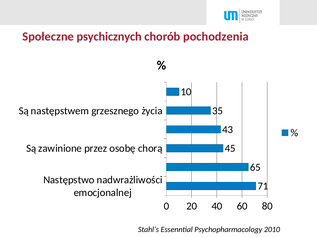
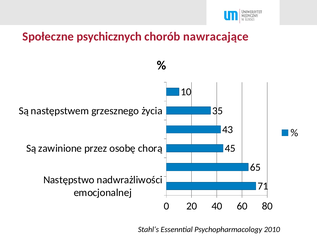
pochodzenia: pochodzenia -> nawracające
